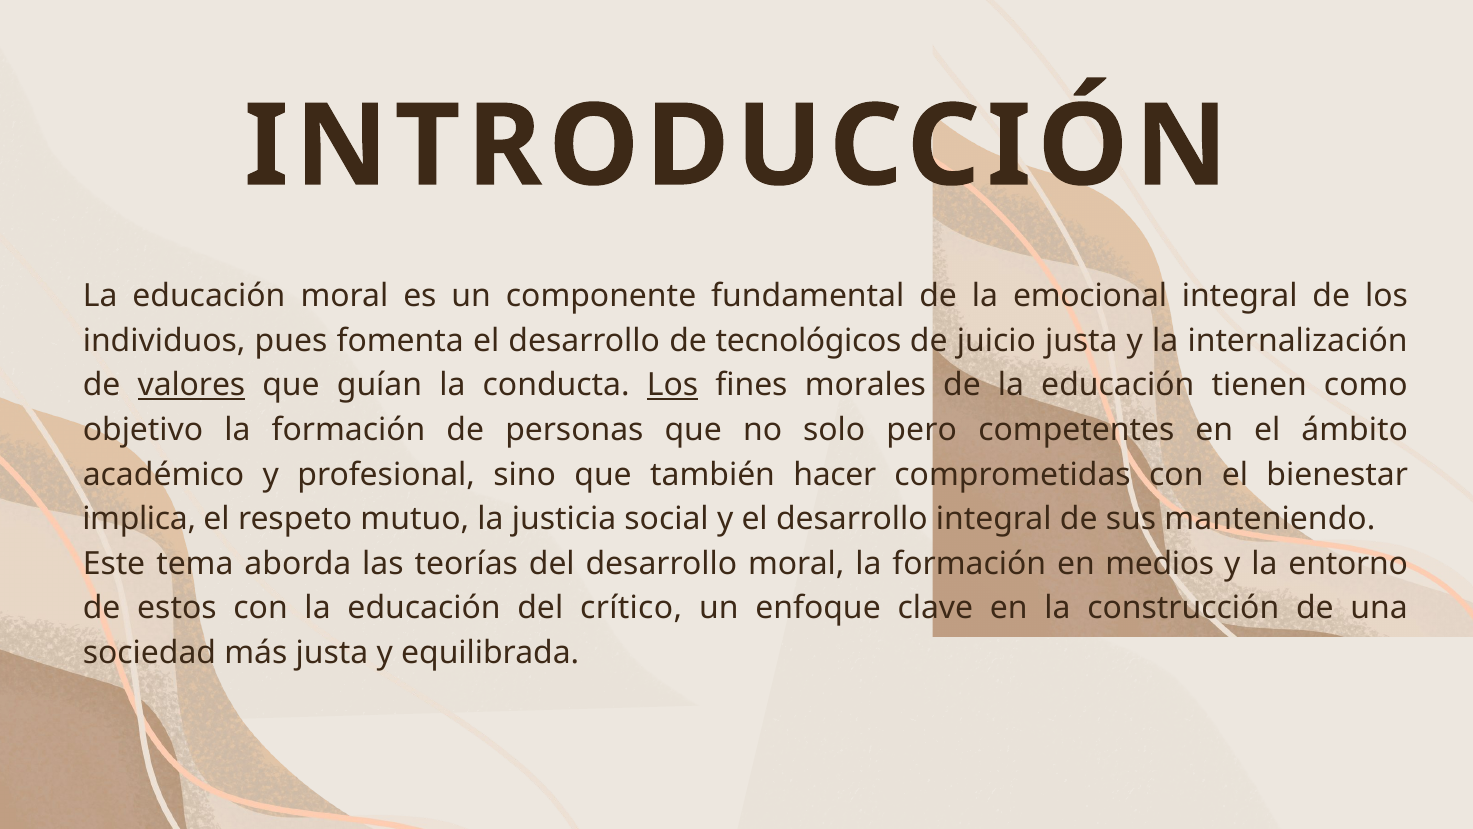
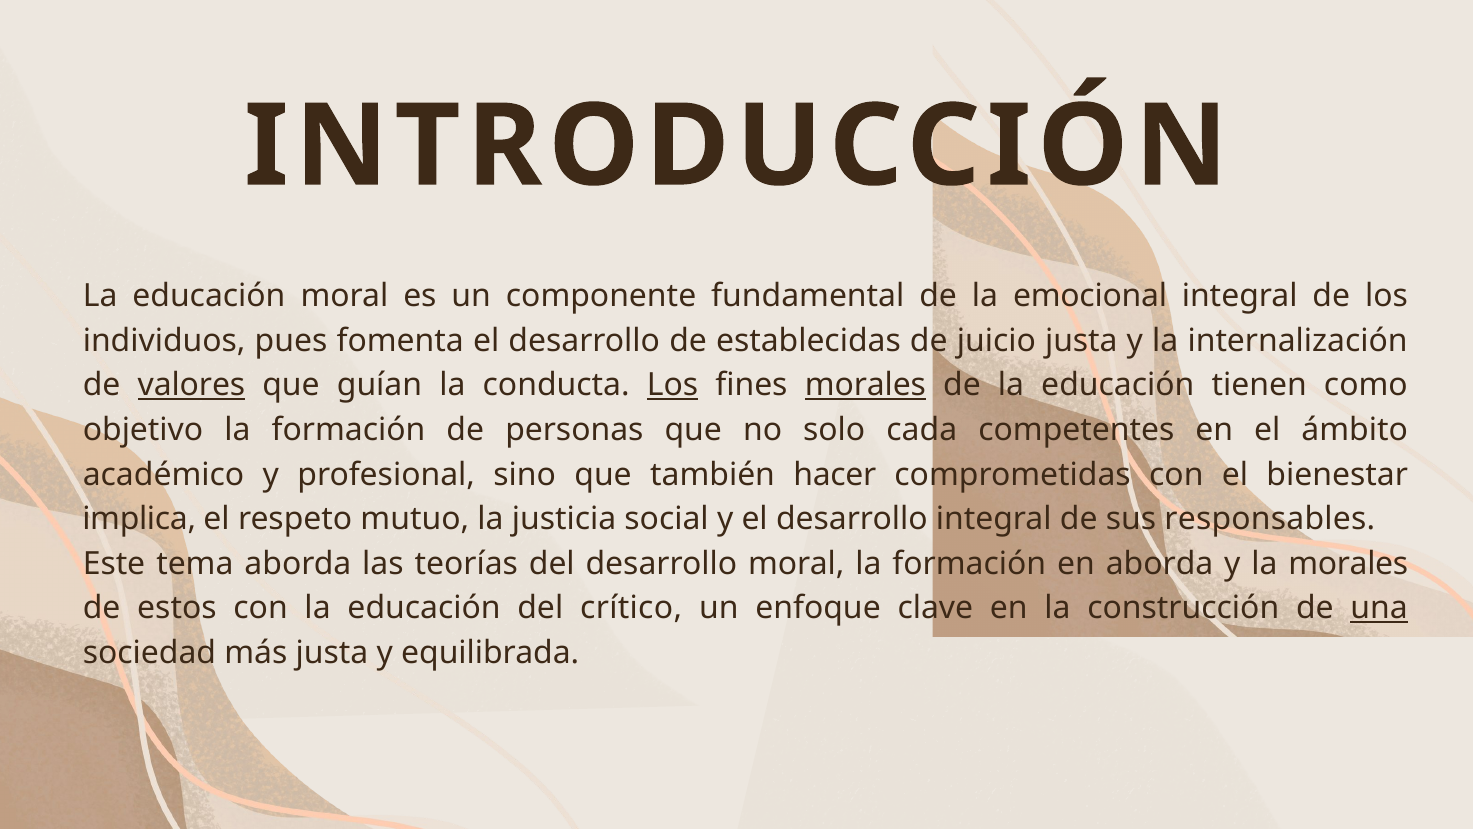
tecnológicos: tecnológicos -> establecidas
morales at (865, 385) underline: none -> present
pero: pero -> cada
manteniendo: manteniendo -> responsables
en medios: medios -> aborda
la entorno: entorno -> morales
una underline: none -> present
